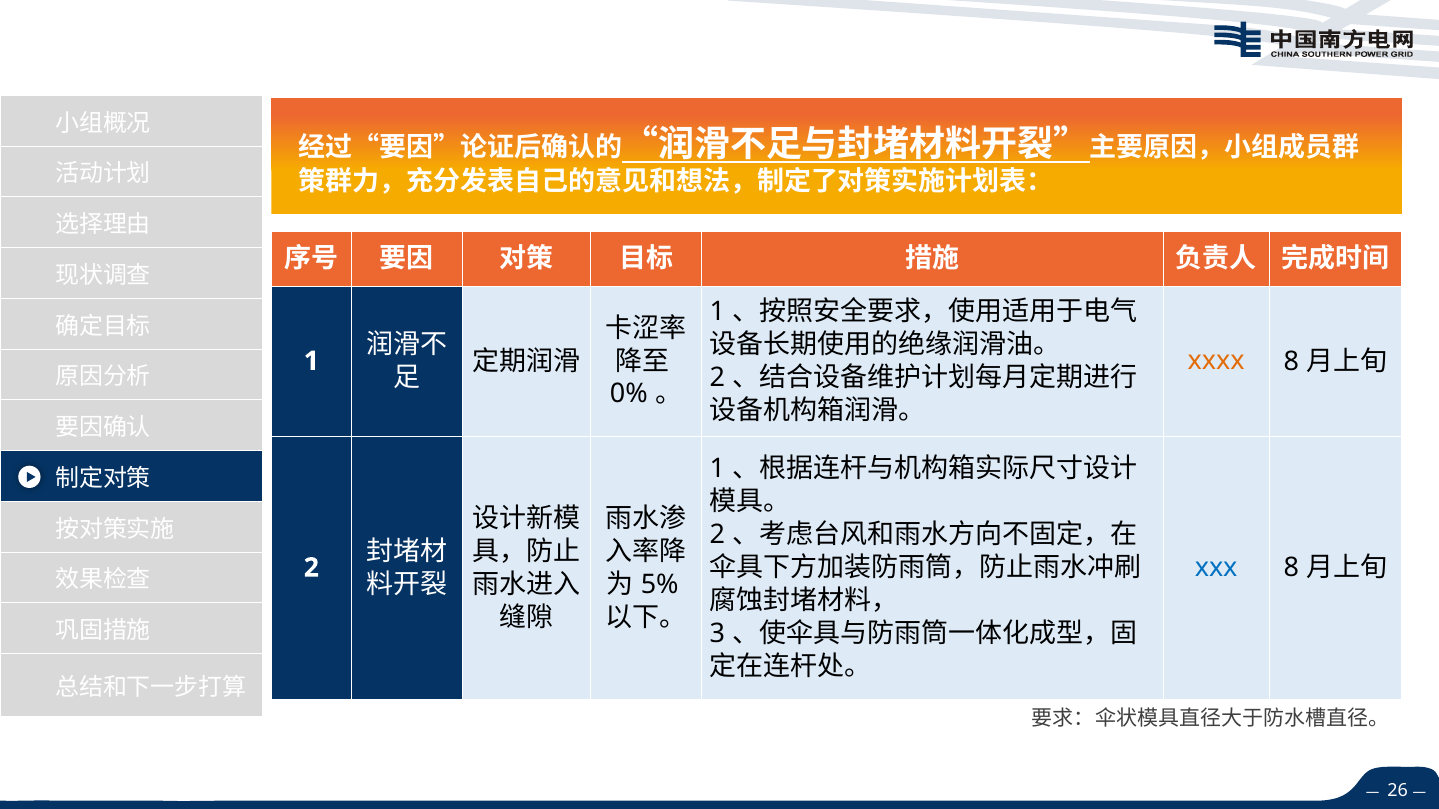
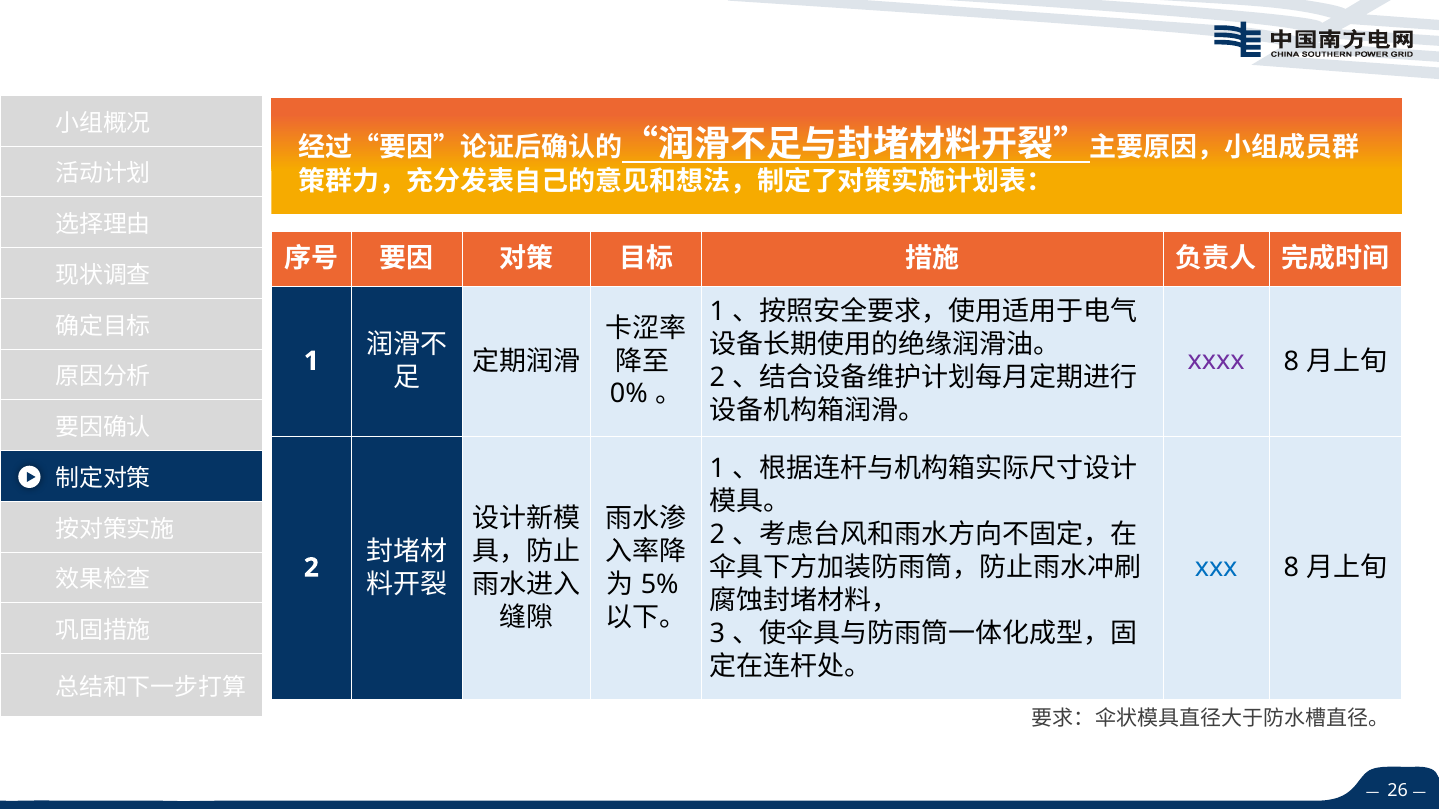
xxxx colour: orange -> purple
